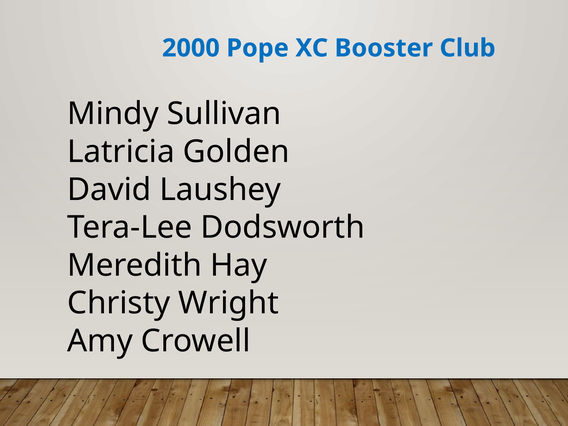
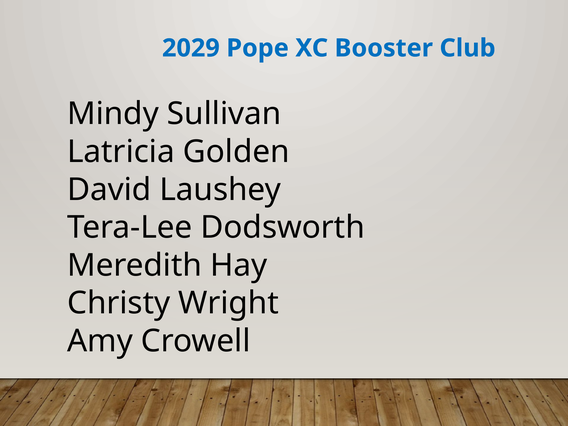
2000: 2000 -> 2029
